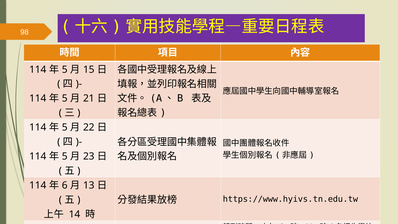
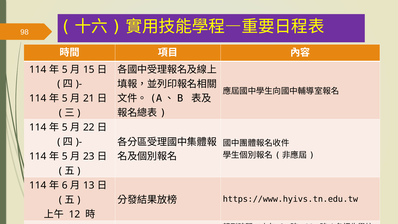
14 at (74, 214): 14 -> 12
